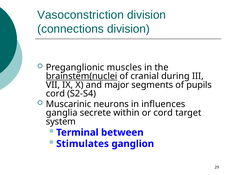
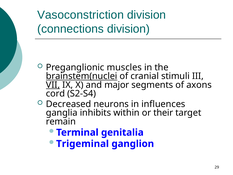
during: during -> stimuli
VII underline: none -> present
pupils: pupils -> axons
Muscarinic: Muscarinic -> Decreased
secrete: secrete -> inhibits
or cord: cord -> their
system: system -> remain
between: between -> genitalia
Stimulates: Stimulates -> Trigeminal
